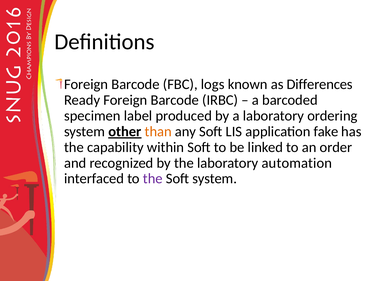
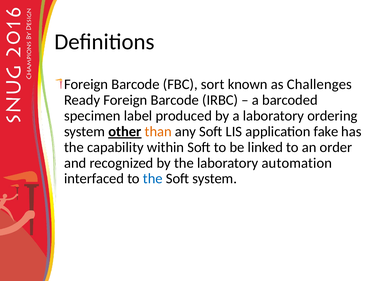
logs: logs -> sort
Differences: Differences -> Challenges
the at (153, 178) colour: purple -> blue
